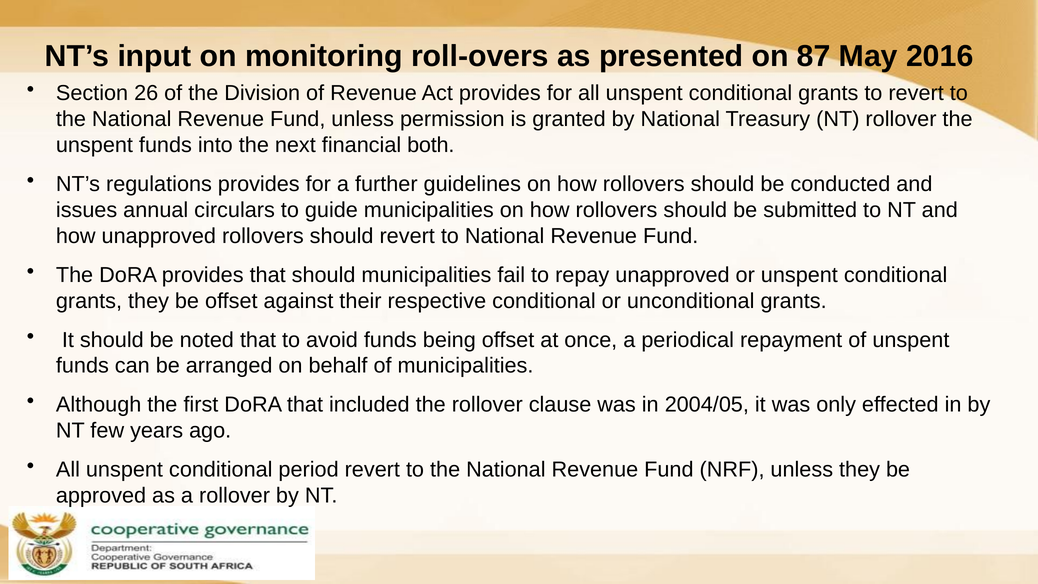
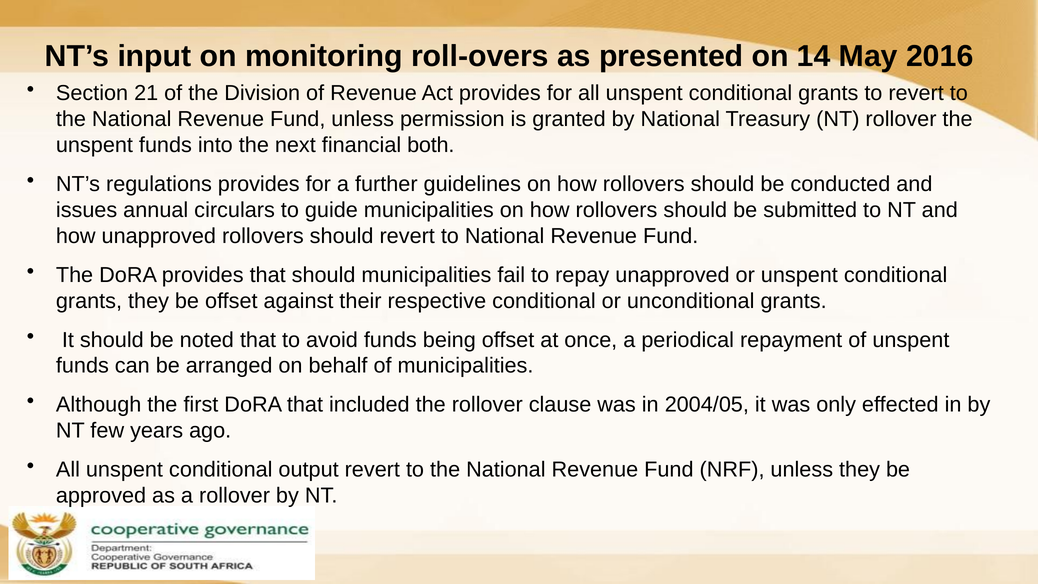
87: 87 -> 14
26: 26 -> 21
period: period -> output
